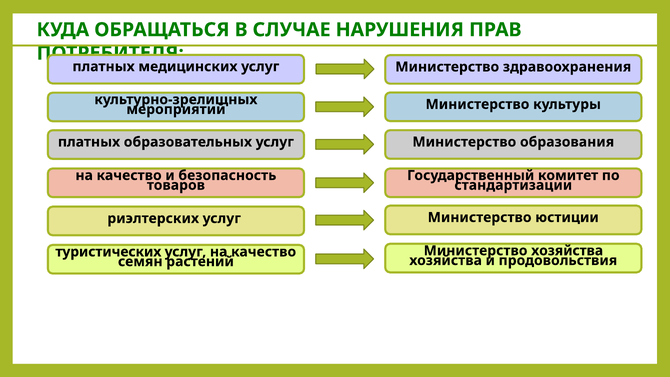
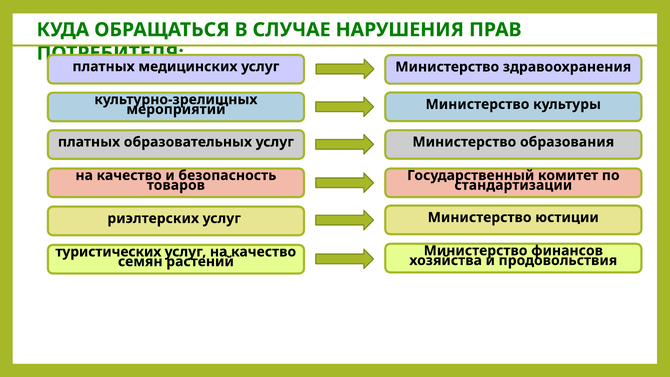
Министерство хозяйства: хозяйства -> финансов
